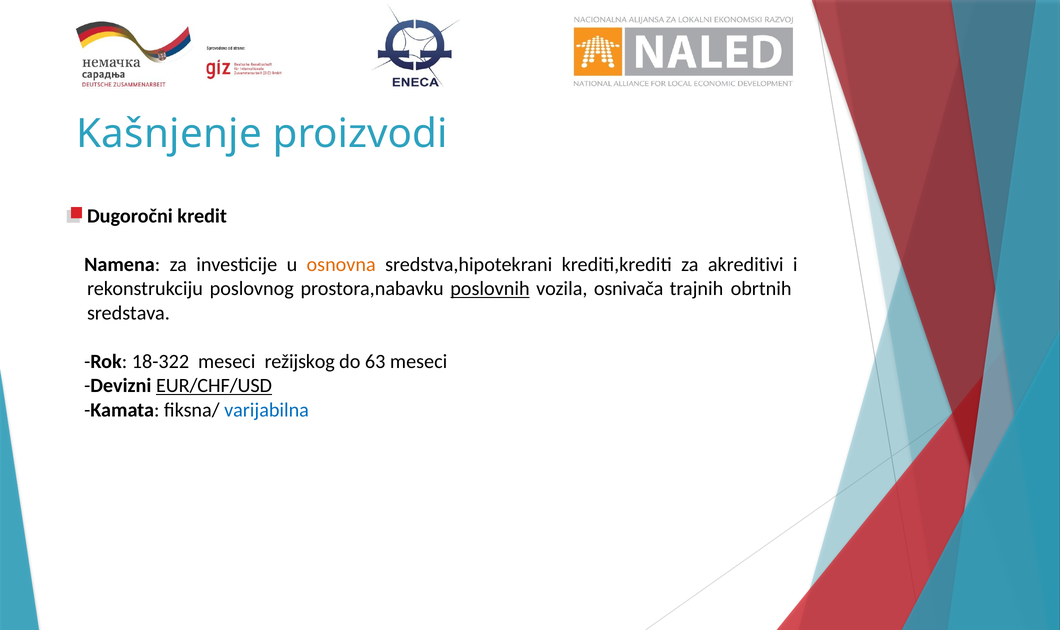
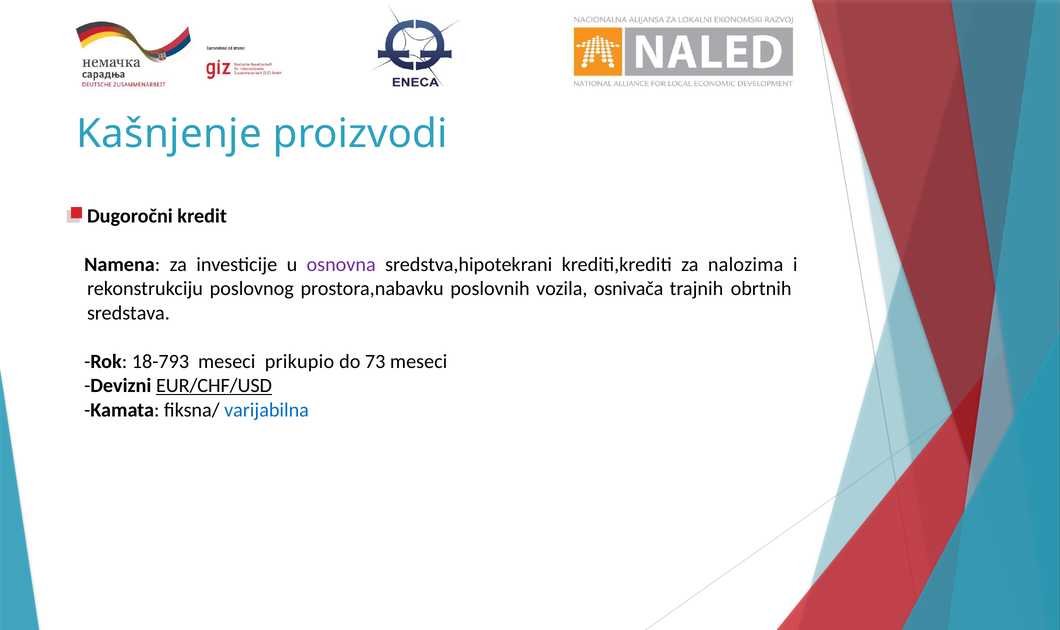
osnovna colour: orange -> purple
akreditivi: akreditivi -> nalozima
poslovnih underline: present -> none
18-322: 18-322 -> 18-793
režijskog: režijskog -> prikupio
63: 63 -> 73
